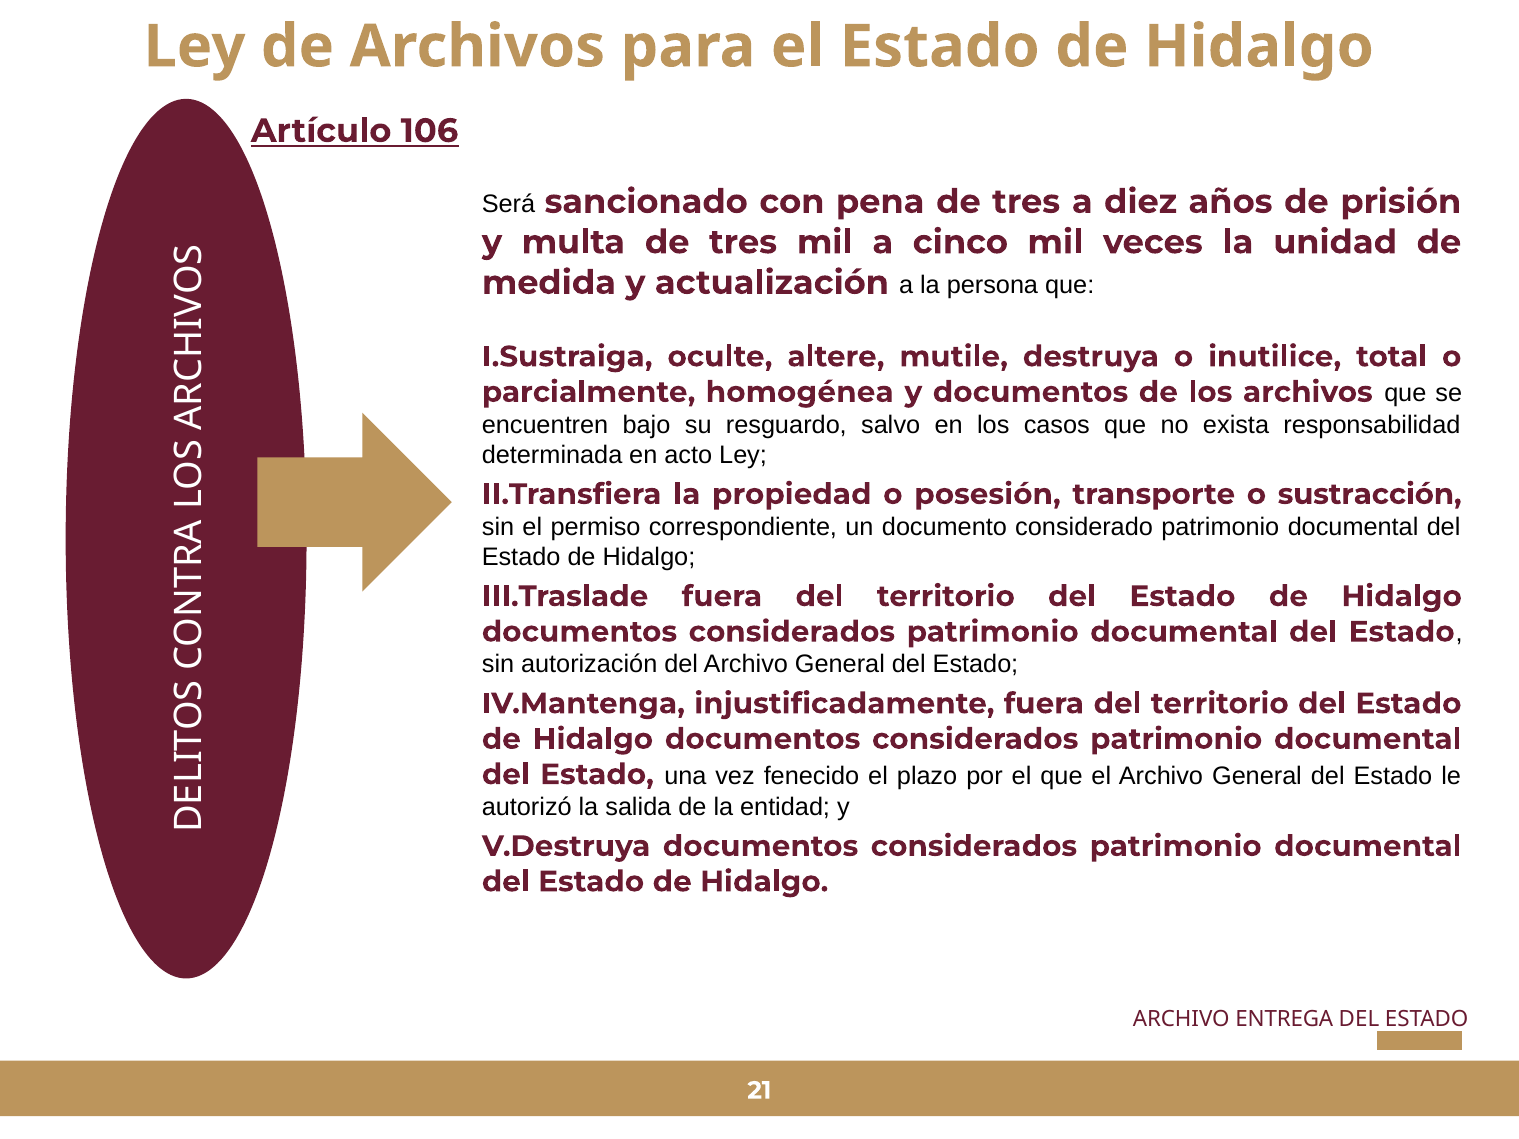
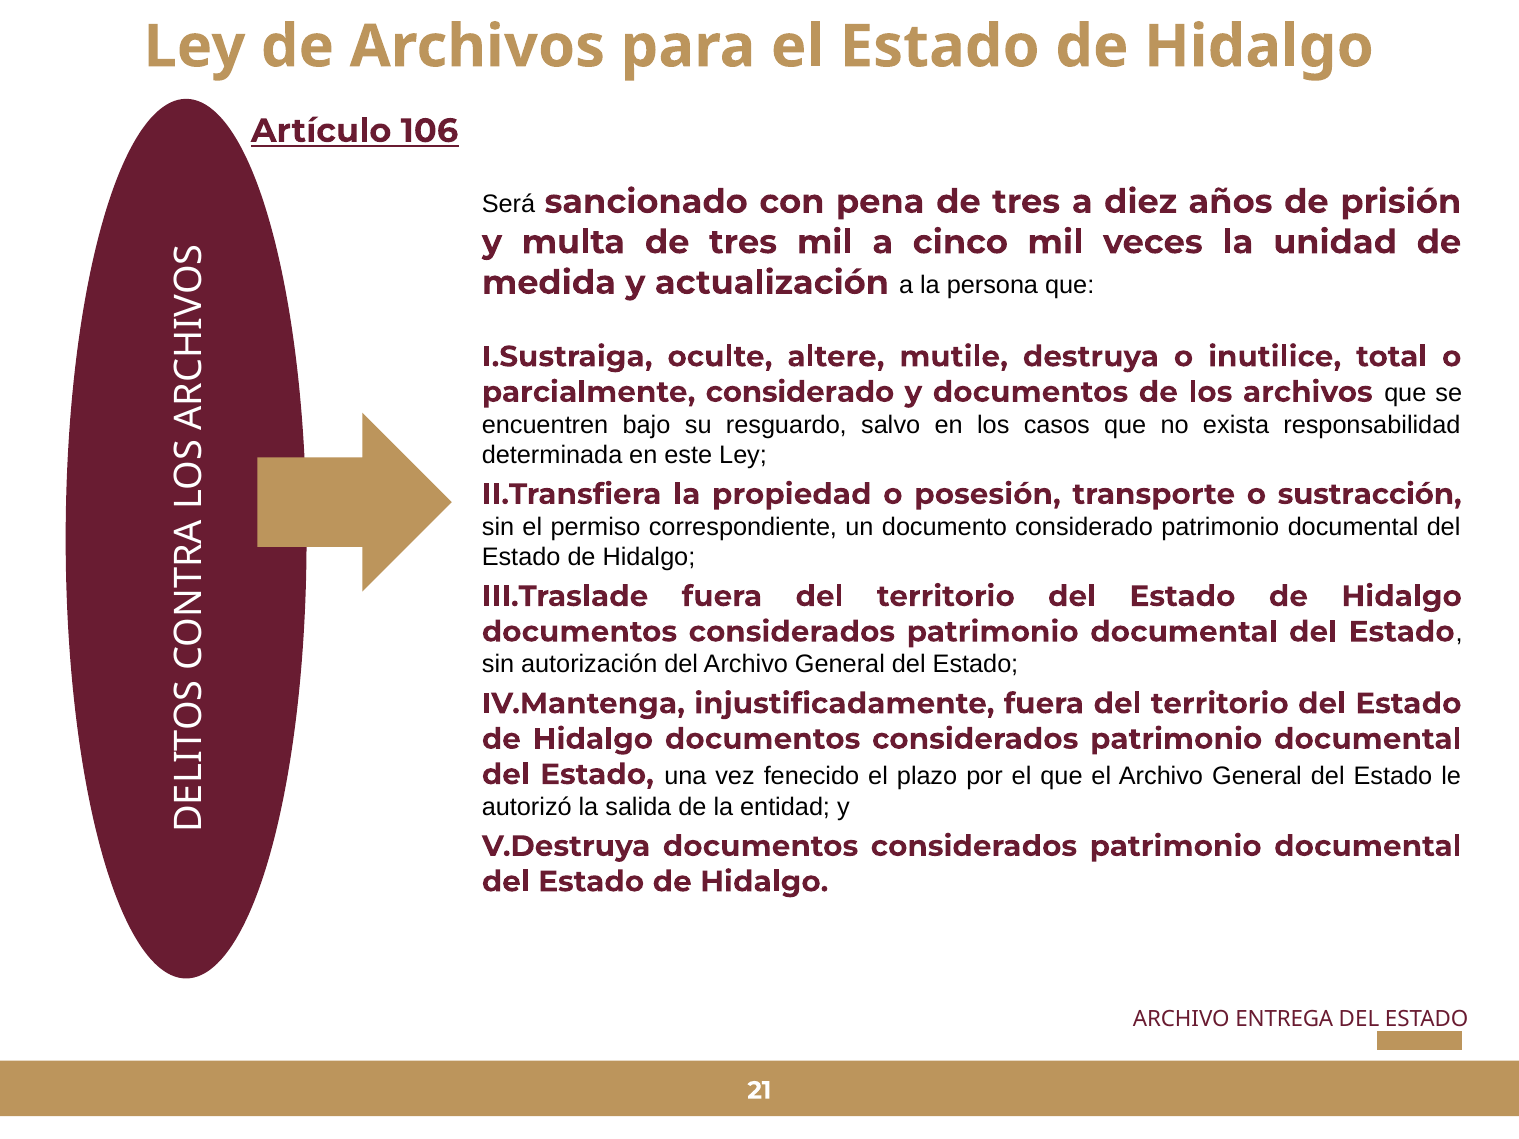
parcialmente homogénea: homogénea -> considerado
acto: acto -> este
